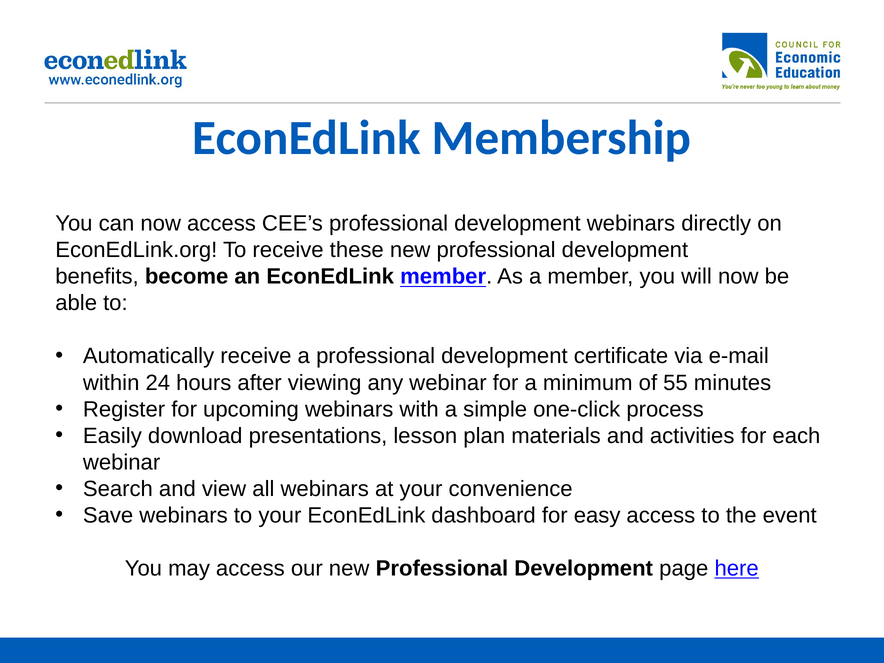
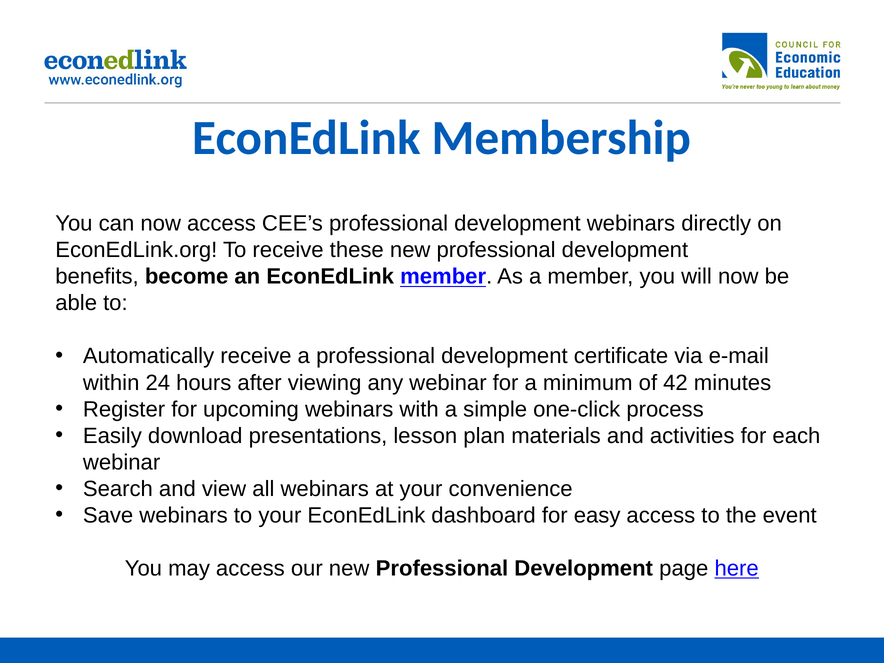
55: 55 -> 42
